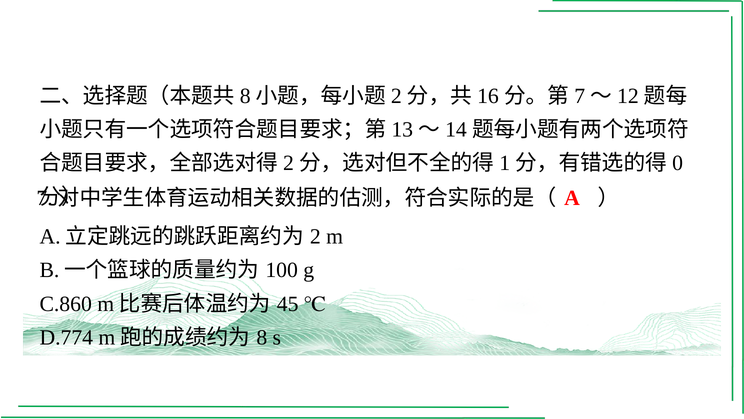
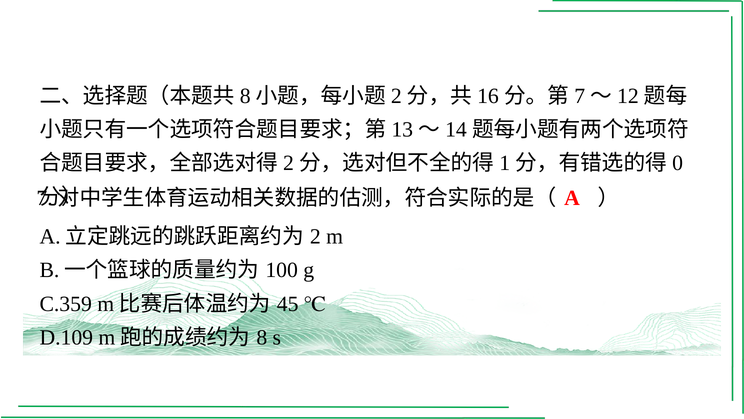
C.860: C.860 -> C.359
D.774: D.774 -> D.109
